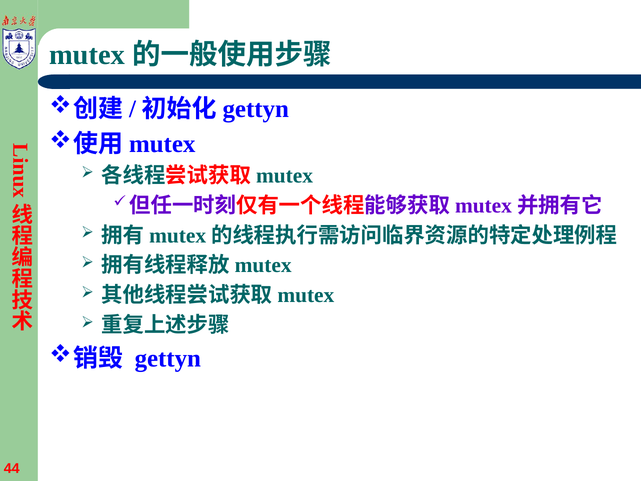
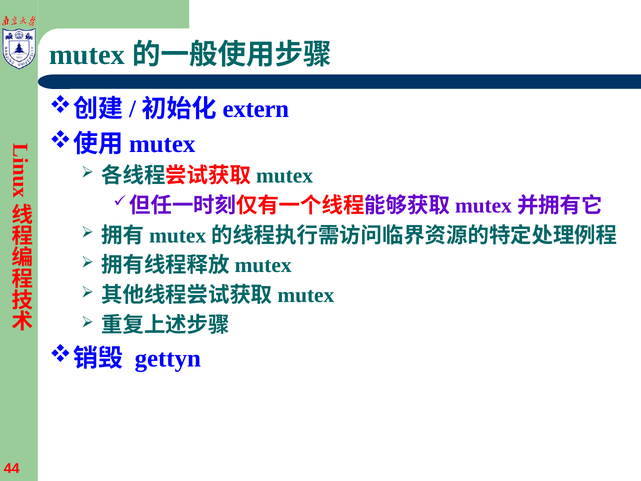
gettyn at (256, 109): gettyn -> extern
